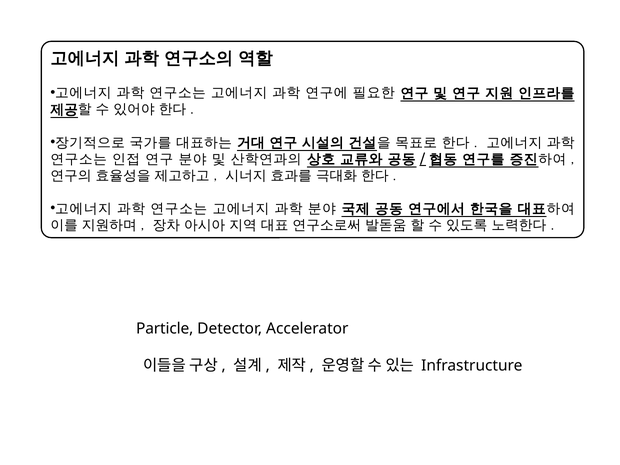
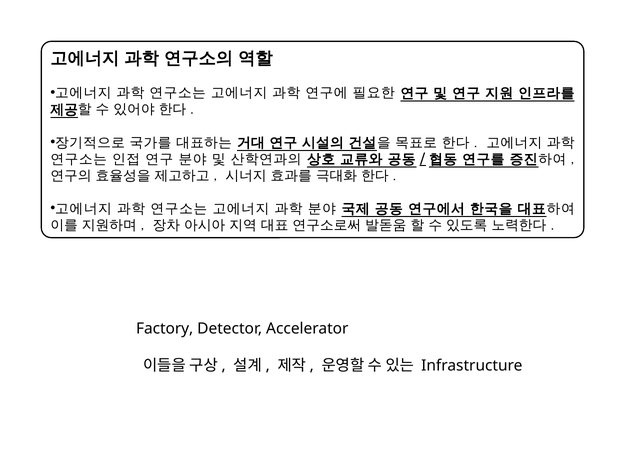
Particle: Particle -> Factory
